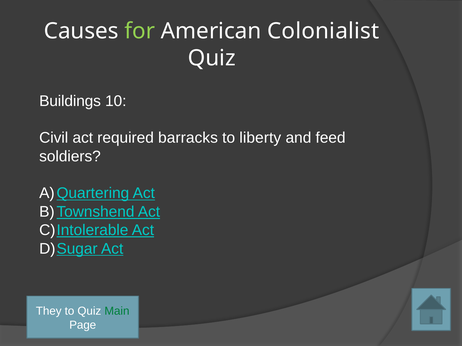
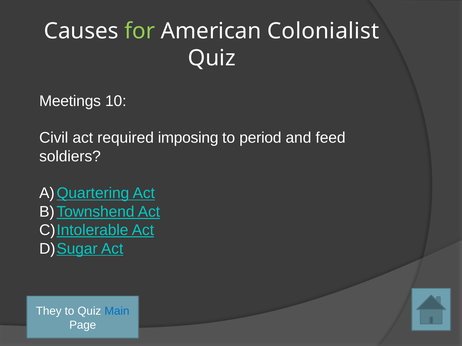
Buildings: Buildings -> Meetings
barracks: barracks -> imposing
liberty: liberty -> period
Main colour: green -> blue
